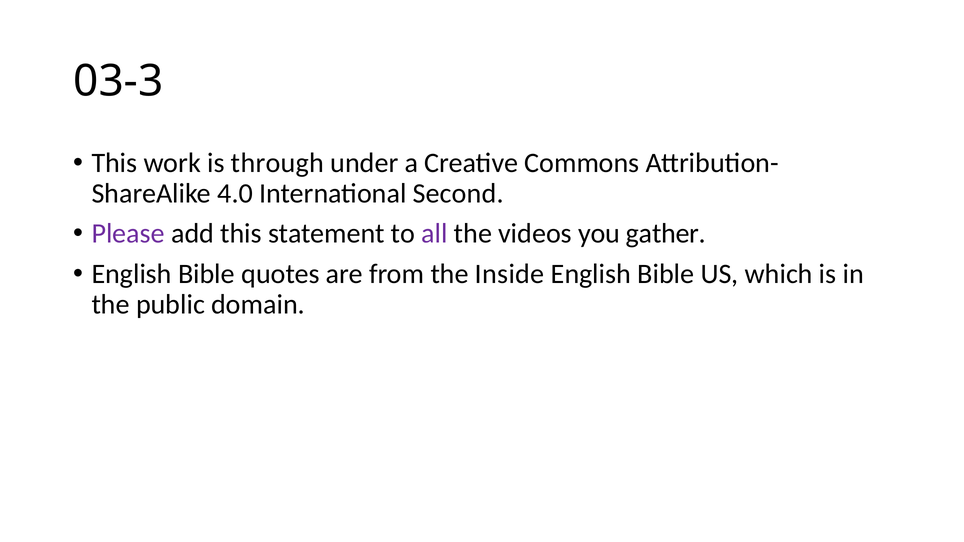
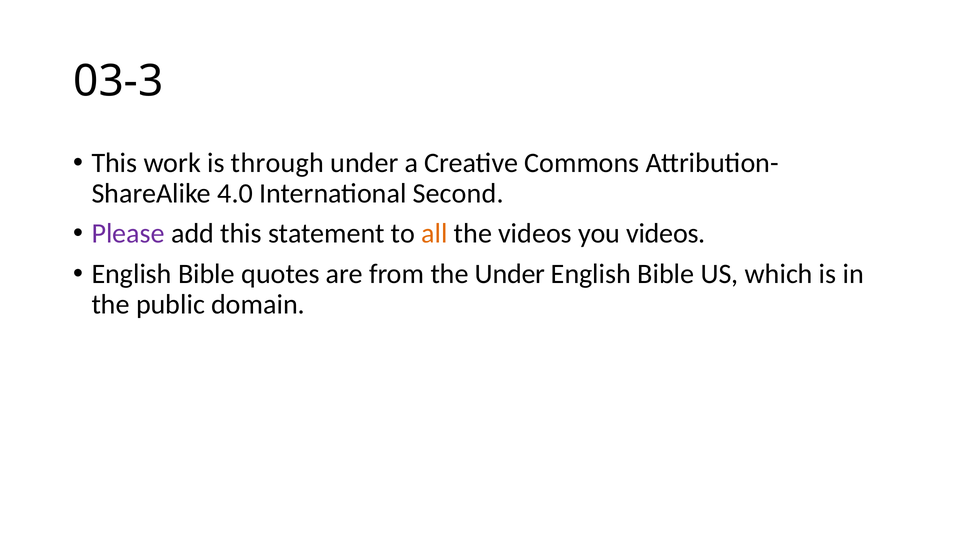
all colour: purple -> orange
you gather: gather -> videos
the Inside: Inside -> Under
